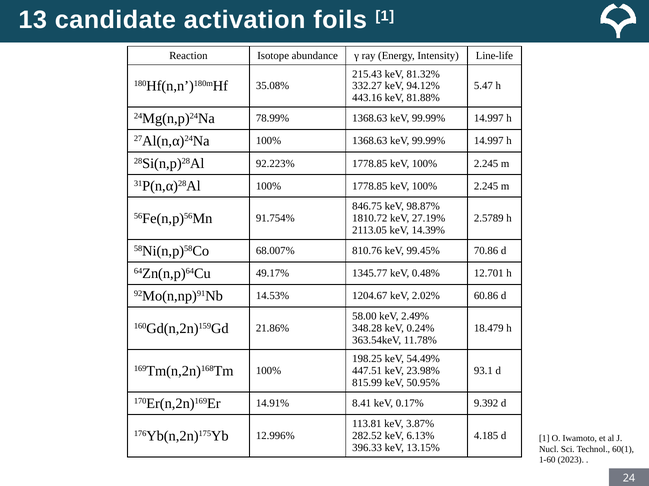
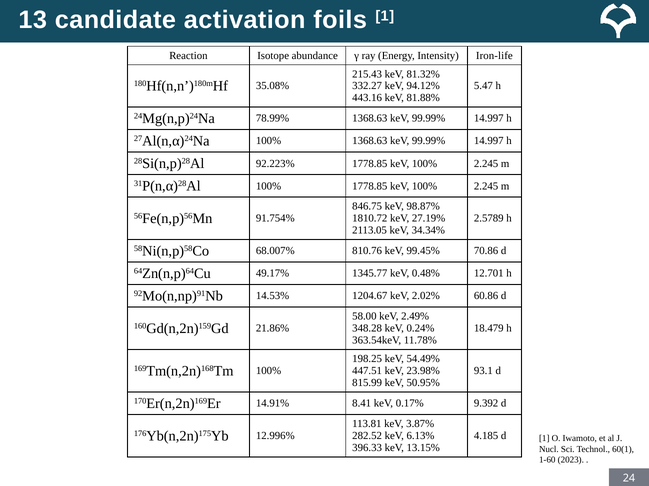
Line-life: Line-life -> Iron-life
14.39%: 14.39% -> 34.34%
